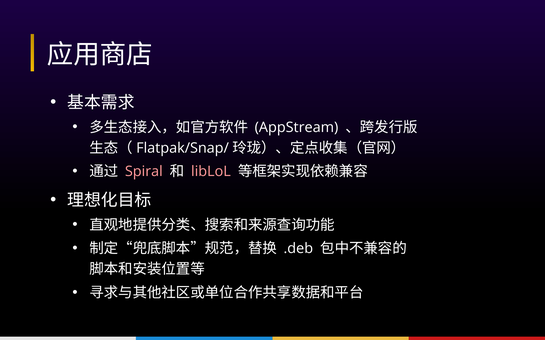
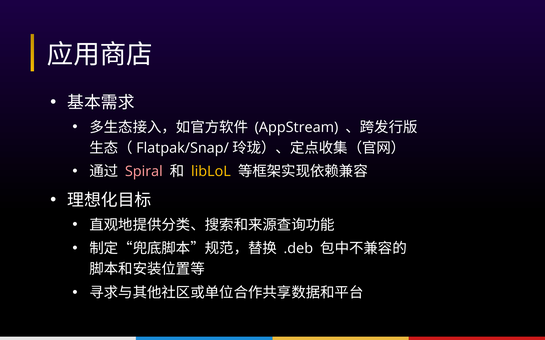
libLoL colour: pink -> yellow
